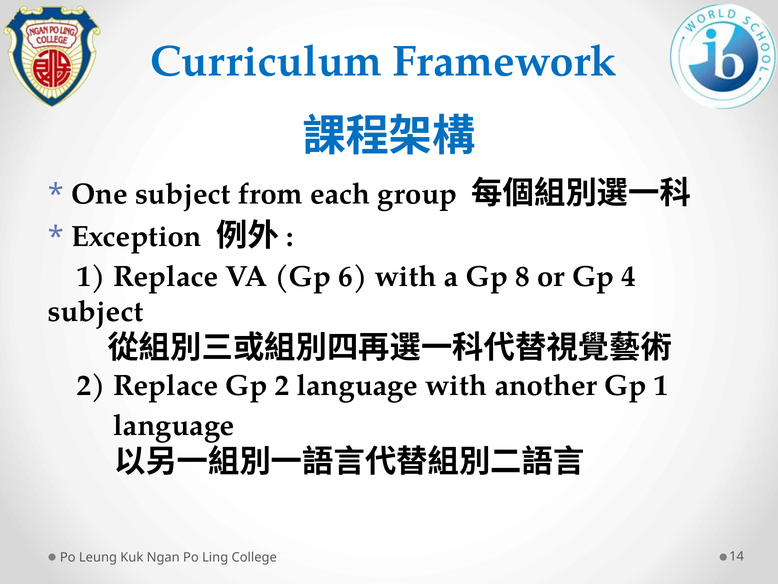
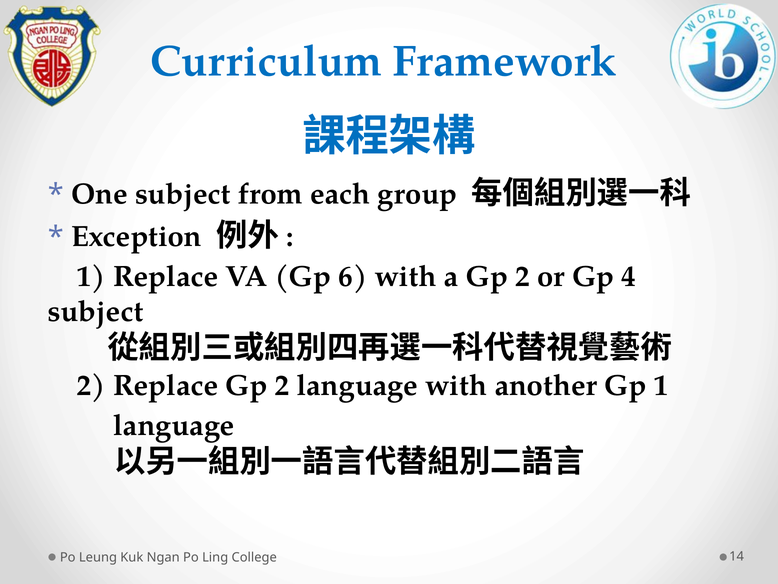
a Gp 8: 8 -> 2
